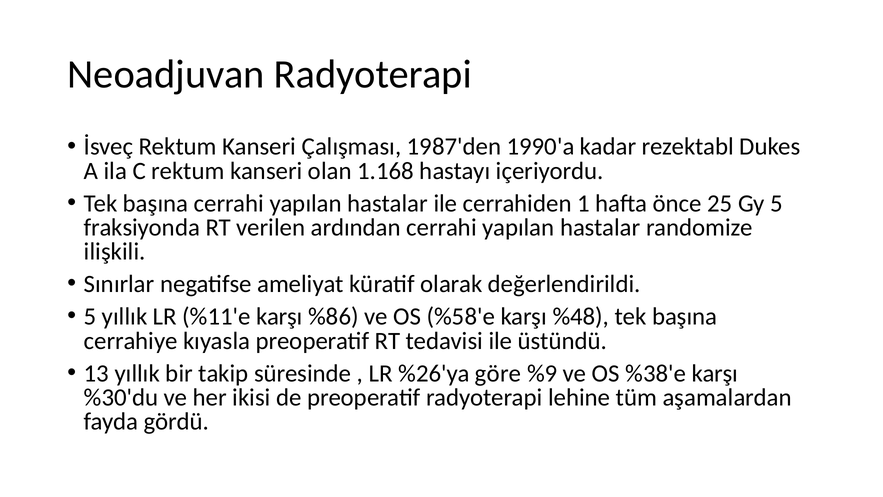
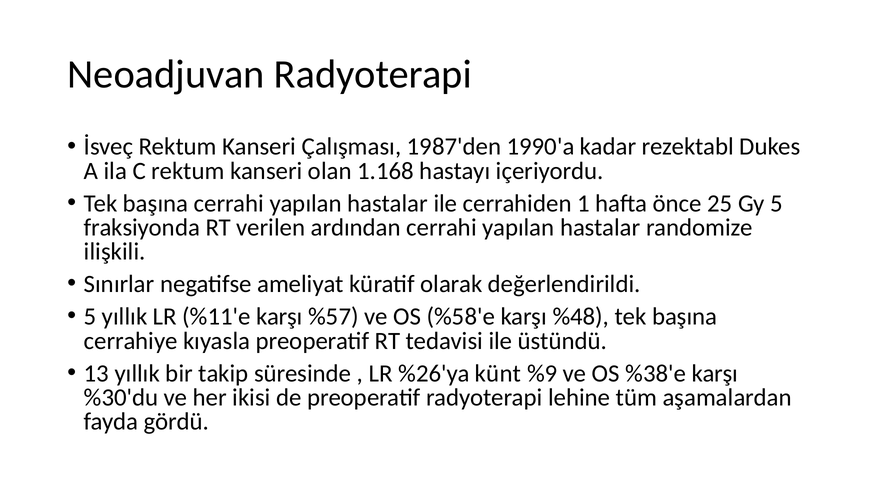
%86: %86 -> %57
göre: göre -> künt
